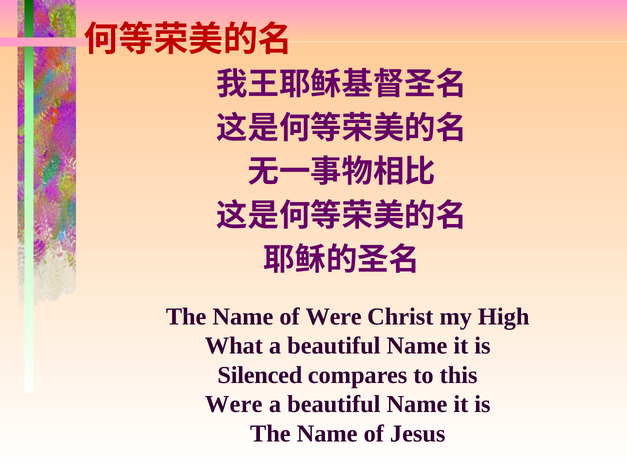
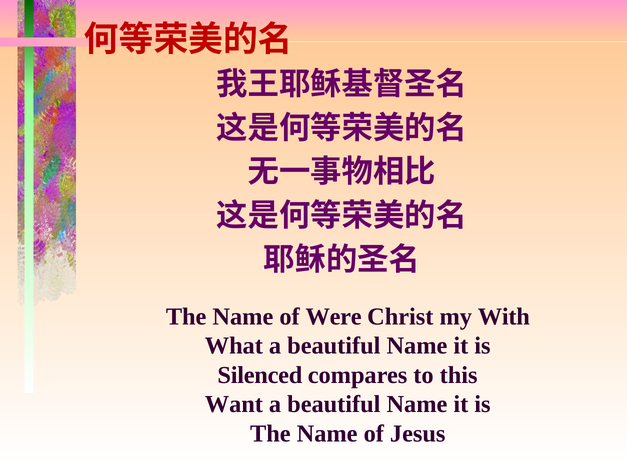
High: High -> With
Were at (234, 405): Were -> Want
